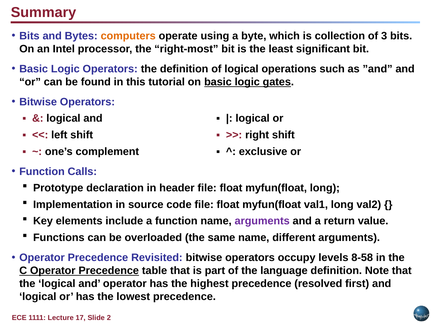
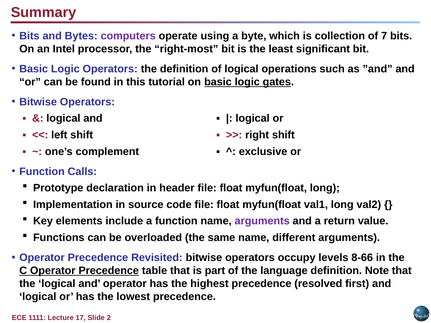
computers colour: orange -> purple
3: 3 -> 7
8-58: 8-58 -> 8-66
